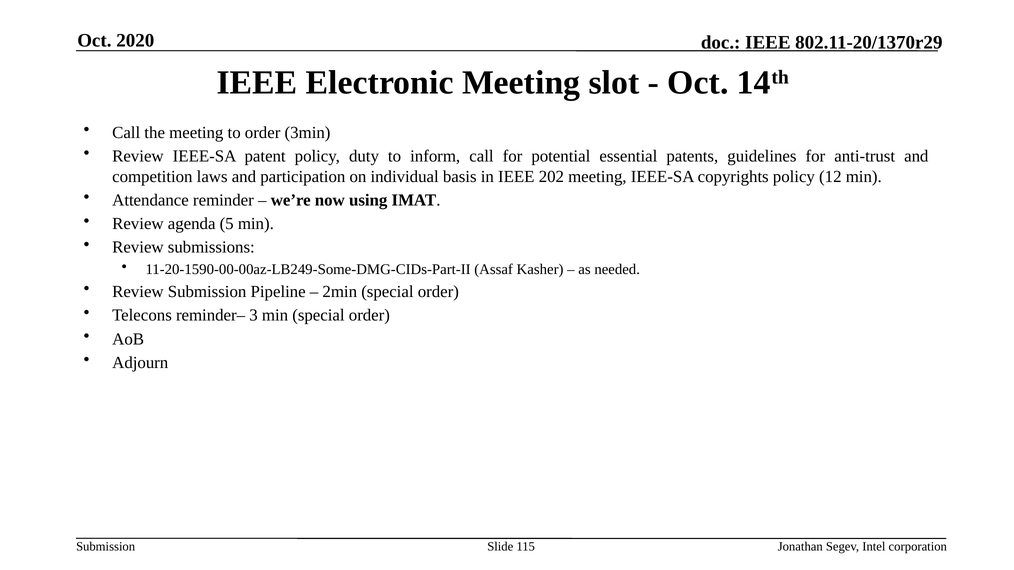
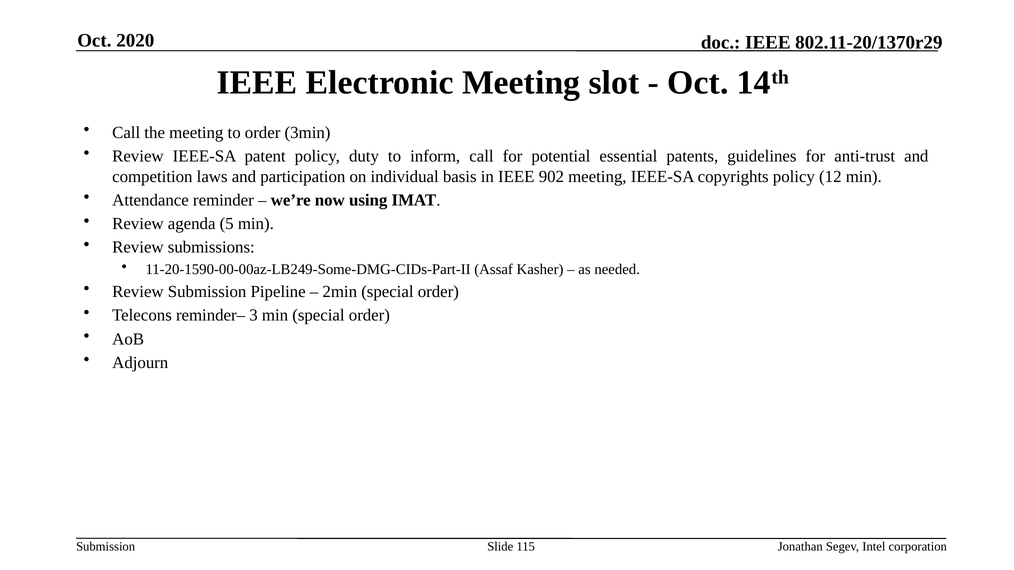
202: 202 -> 902
